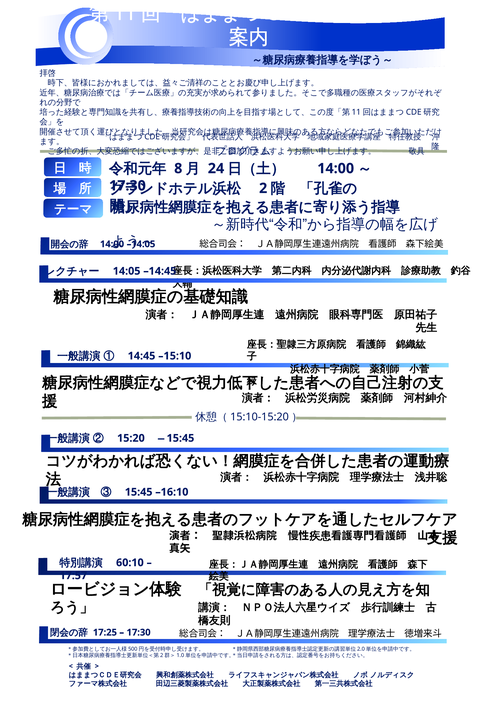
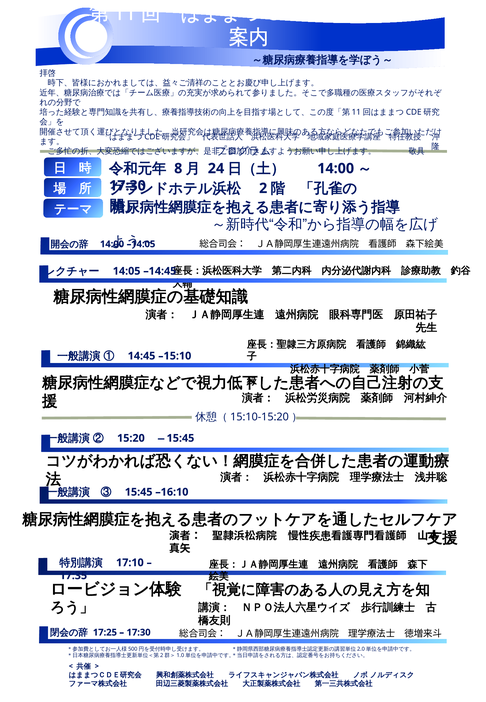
60:10: 60:10 -> 17:10
17:57: 17:57 -> 17:35
